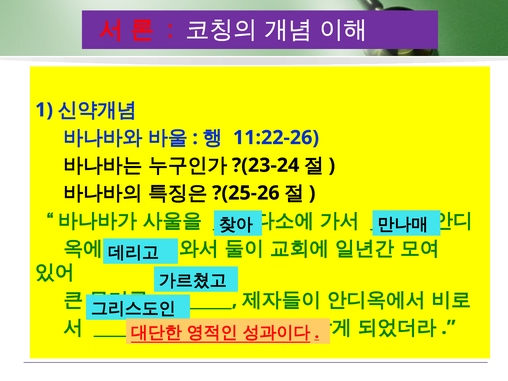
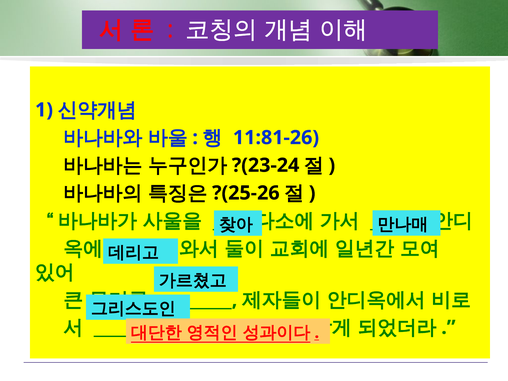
11:22-26: 11:22-26 -> 11:81-26
